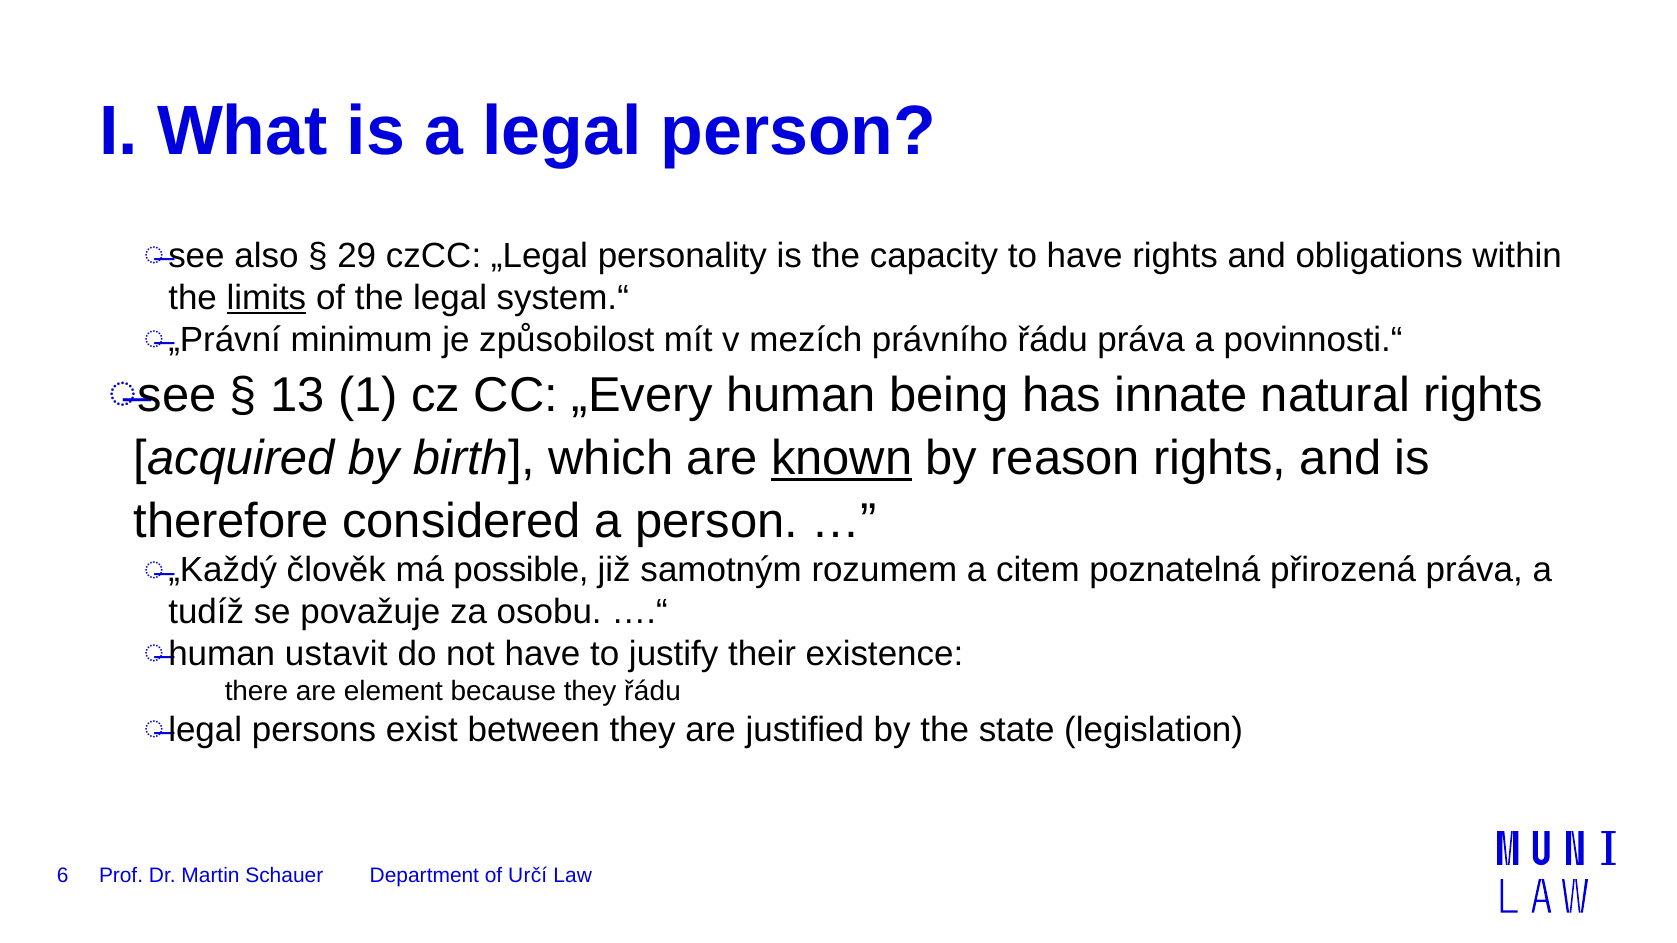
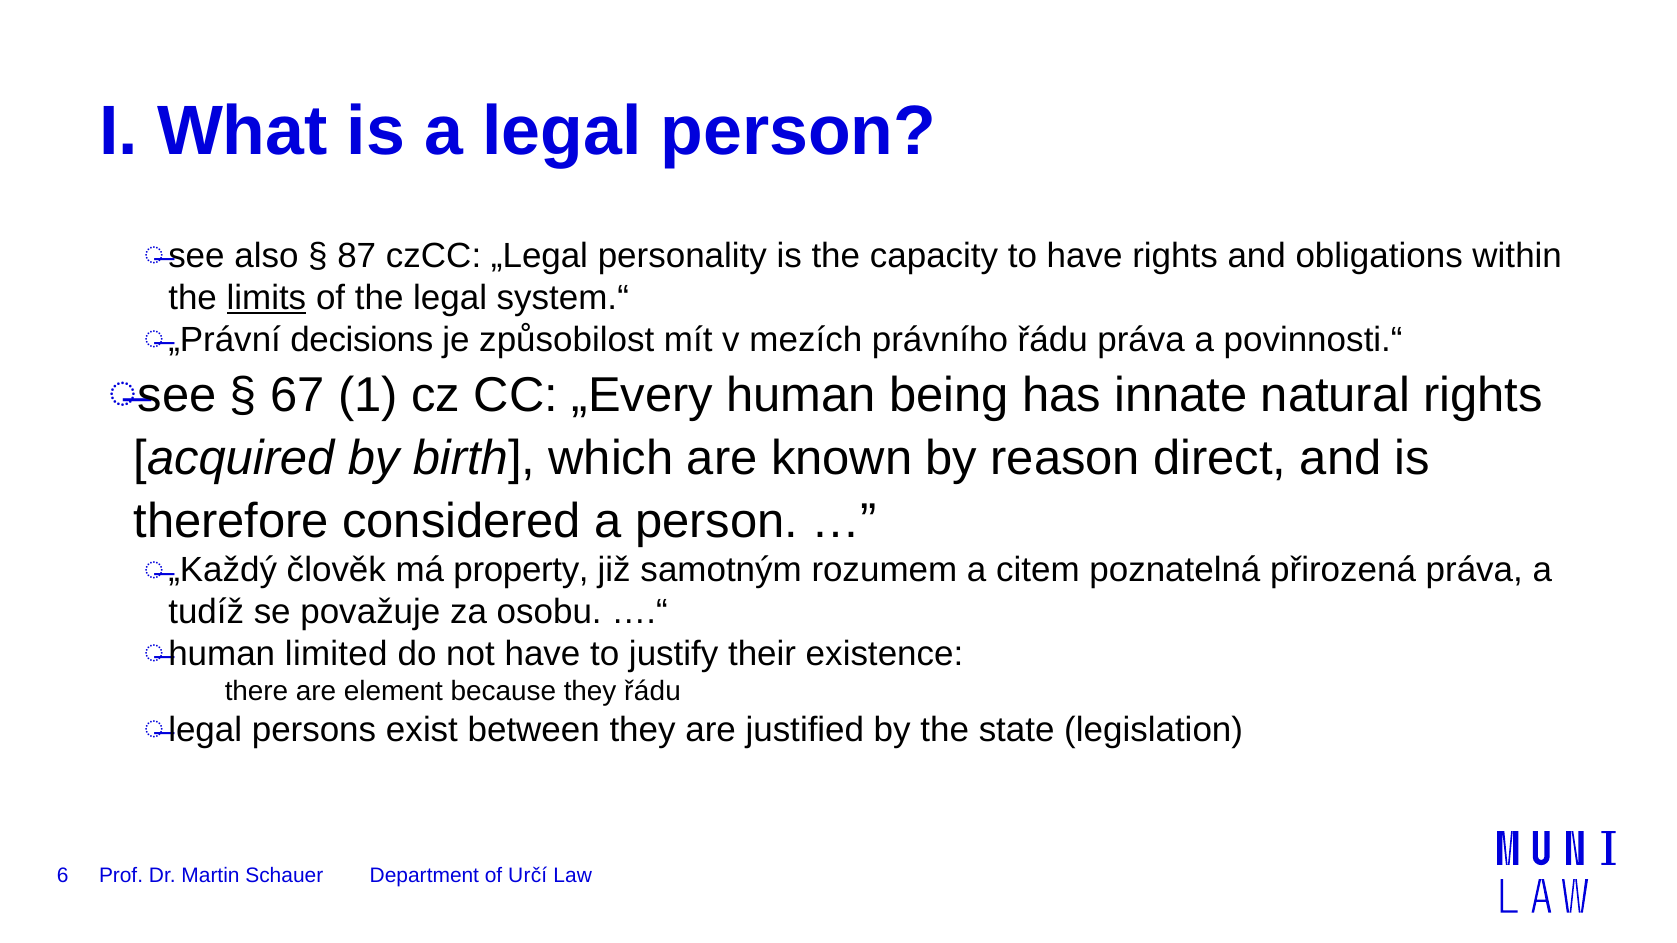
29: 29 -> 87
minimum: minimum -> decisions
13: 13 -> 67
known underline: present -> none
reason rights: rights -> direct
possible: possible -> property
ustavit: ustavit -> limited
